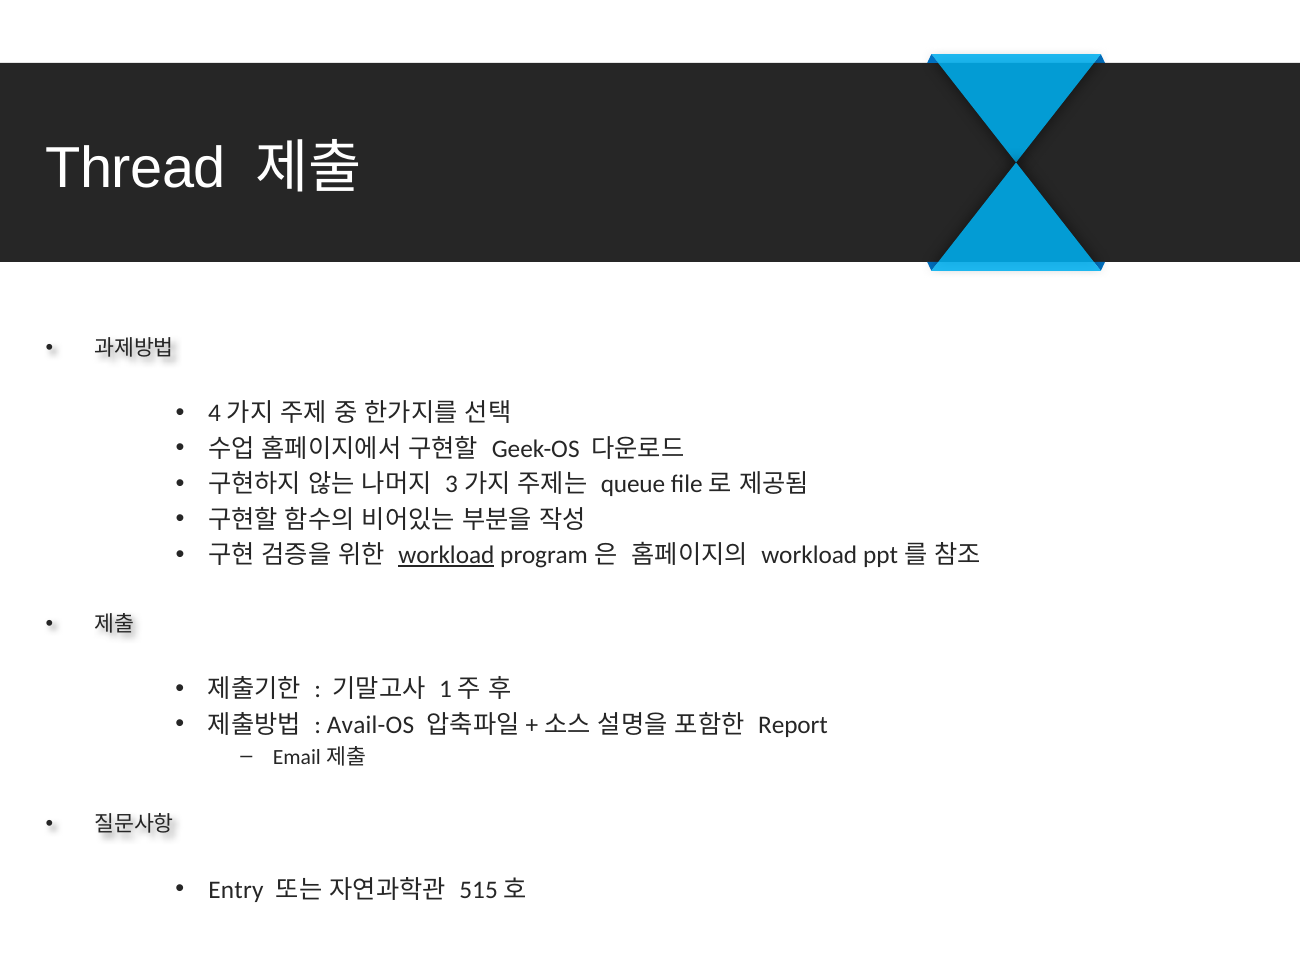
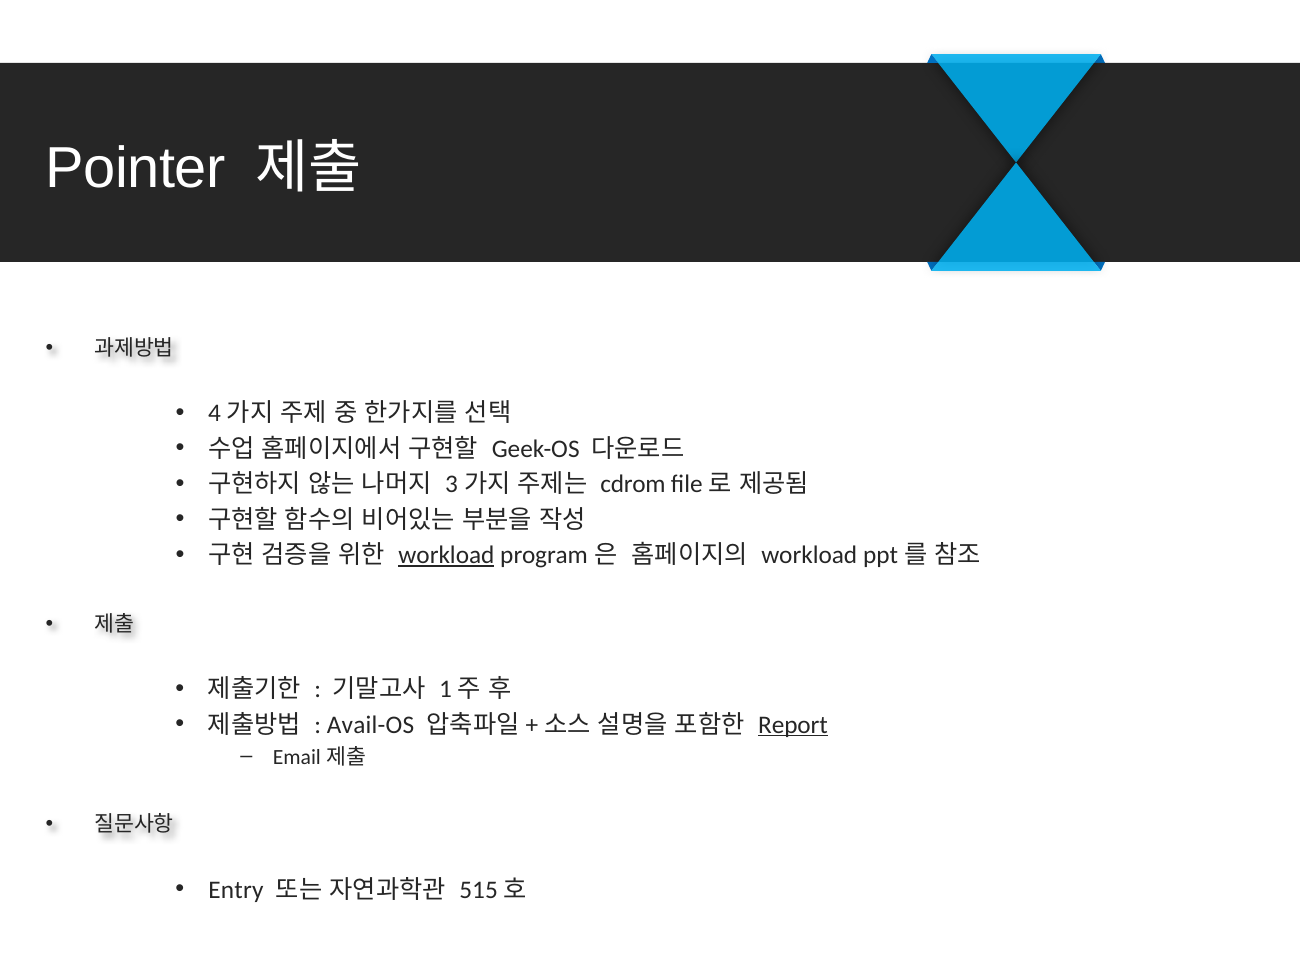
Thread: Thread -> Pointer
queue: queue -> cdrom
Report underline: none -> present
